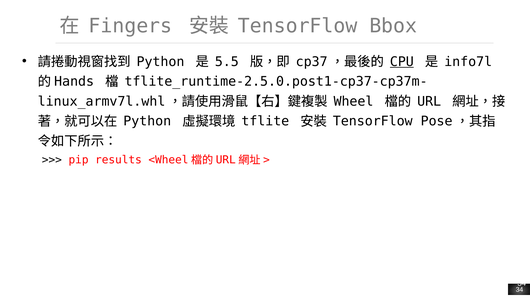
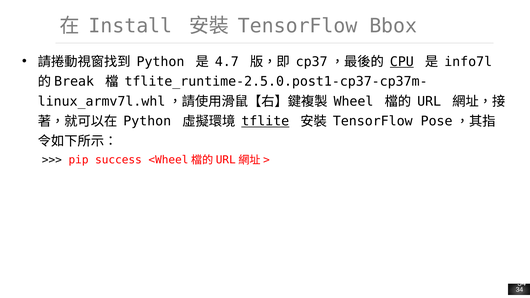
Fingers: Fingers -> Install
5.5: 5.5 -> 4.7
Hands: Hands -> Break
tflite underline: none -> present
results: results -> success
